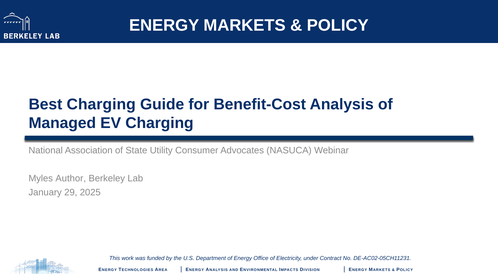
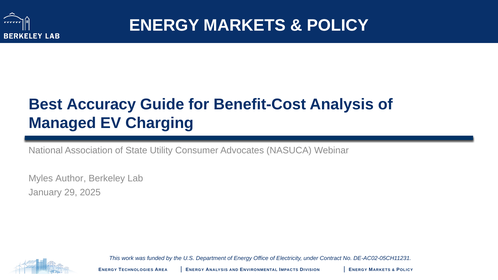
Best Charging: Charging -> Accuracy
